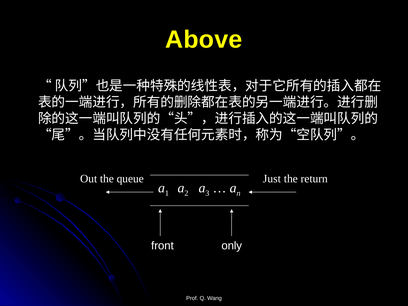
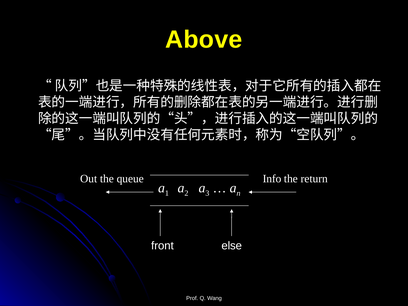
Just: Just -> Info
only: only -> else
